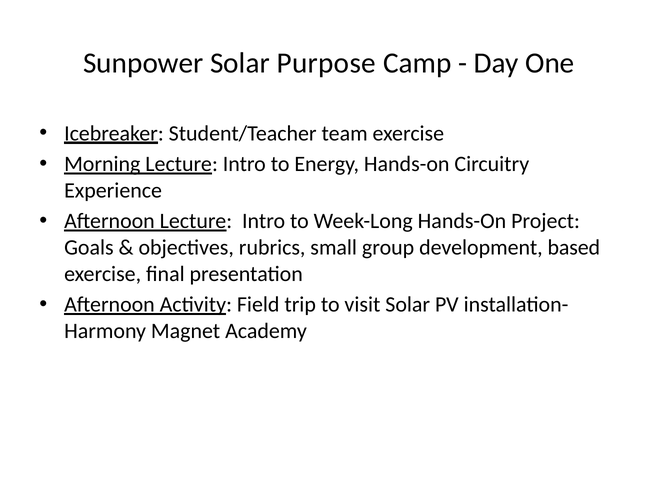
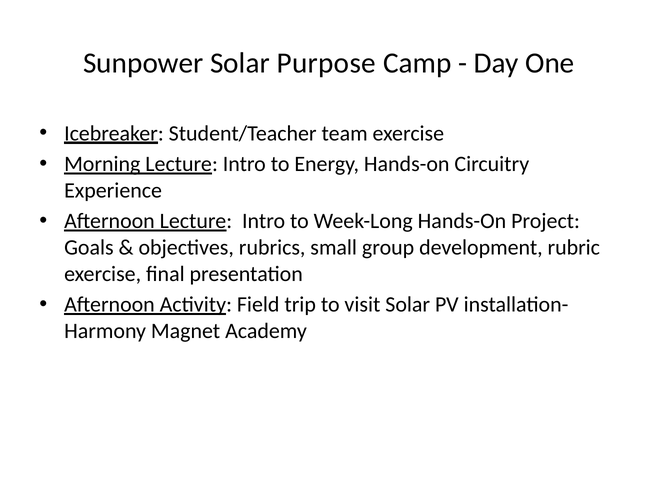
based: based -> rubric
